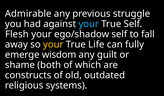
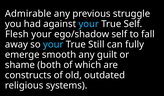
your at (53, 44) colour: yellow -> light blue
Life: Life -> Still
wisdom: wisdom -> smooth
